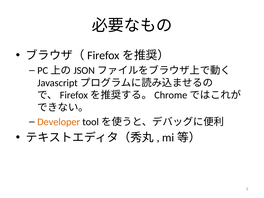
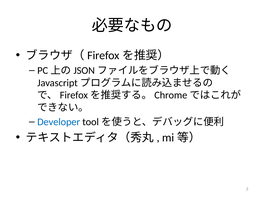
Developer colour: orange -> blue
